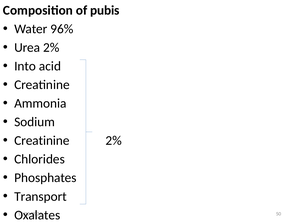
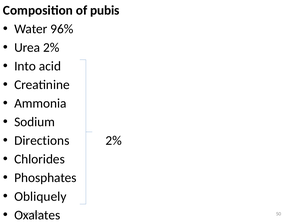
Creatinine at (42, 141): Creatinine -> Directions
Transport: Transport -> Obliquely
